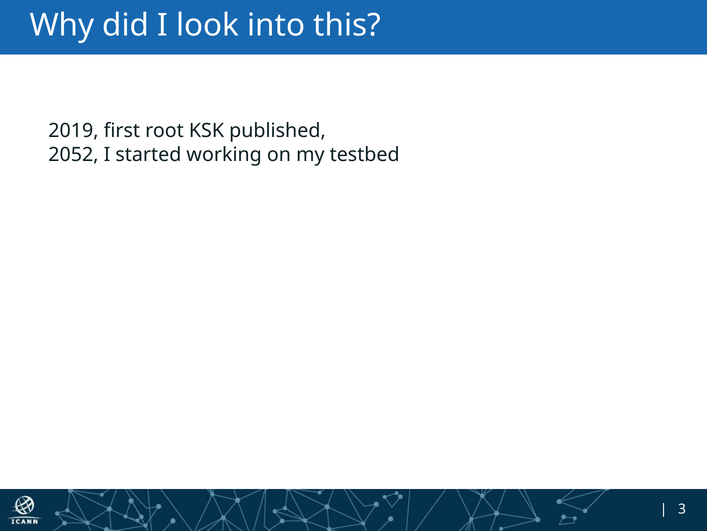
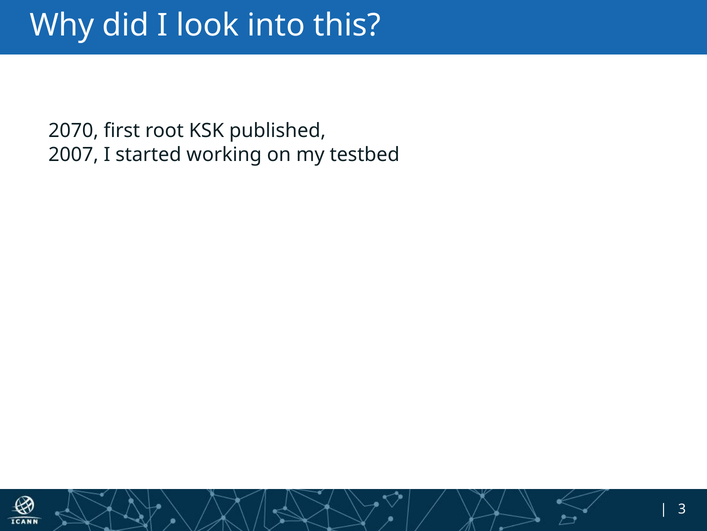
2019: 2019 -> 2070
2052: 2052 -> 2007
